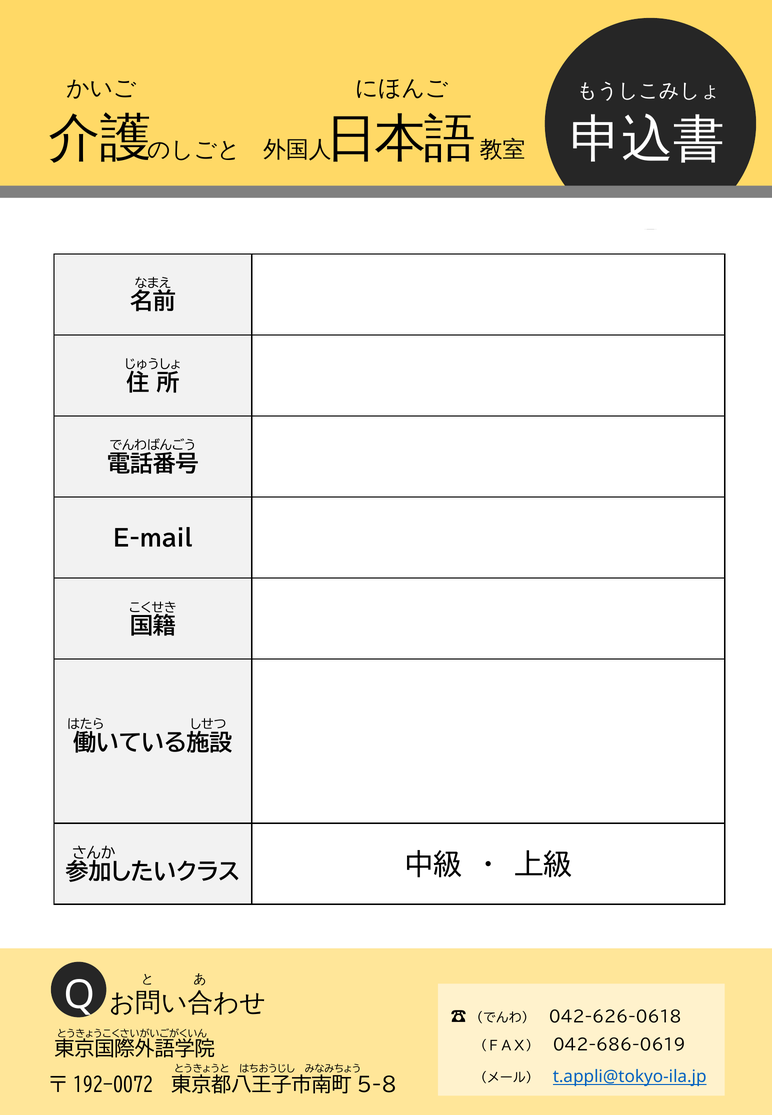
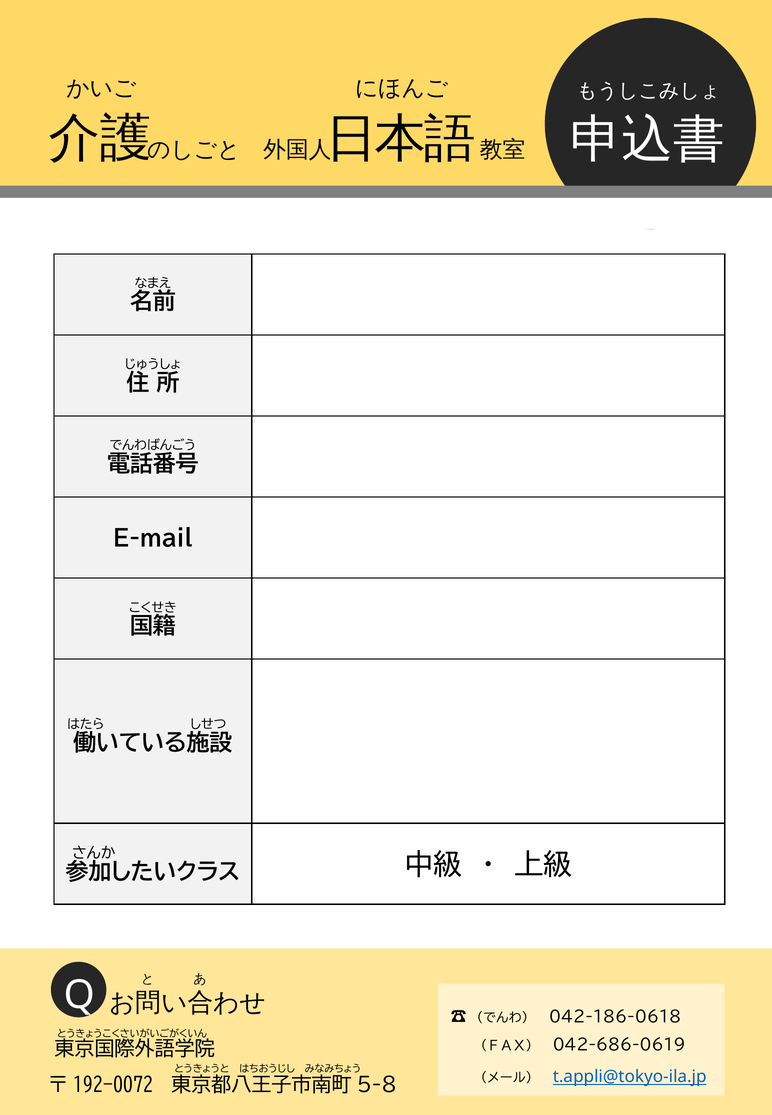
042-626-0618: 042-626-0618 -> 042-186-0618
